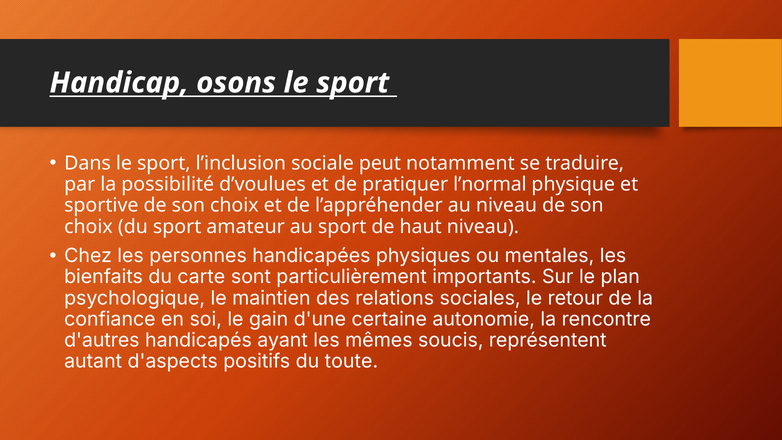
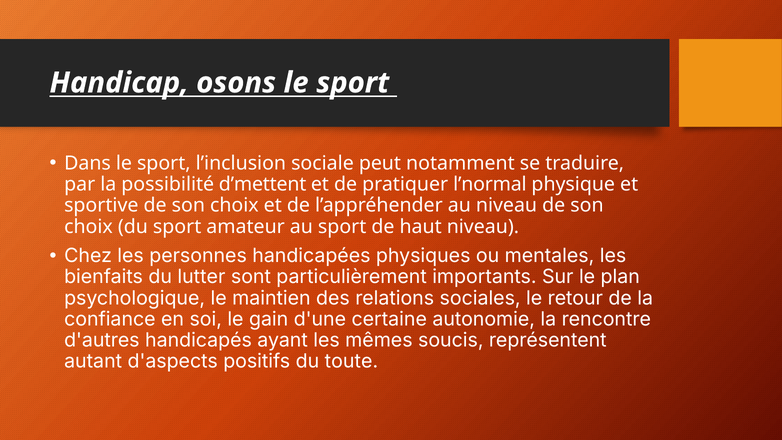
d’voulues: d’voulues -> d’mettent
carte: carte -> lutter
